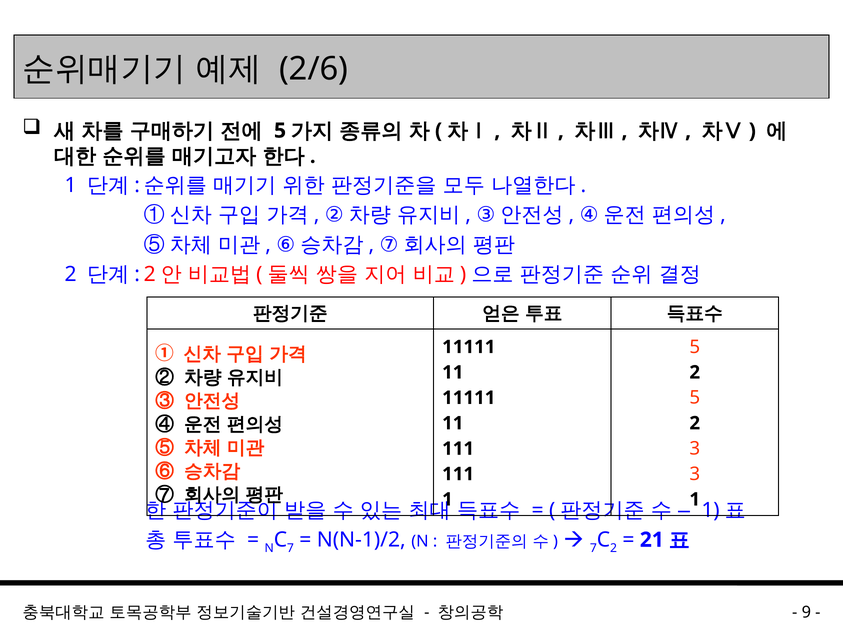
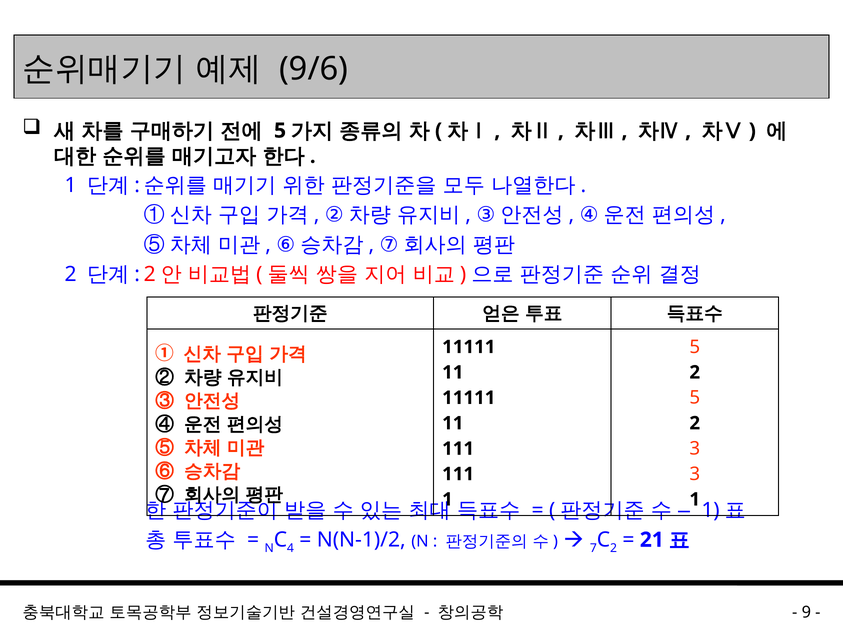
2/6: 2/6 -> 9/6
7 at (290, 548): 7 -> 4
